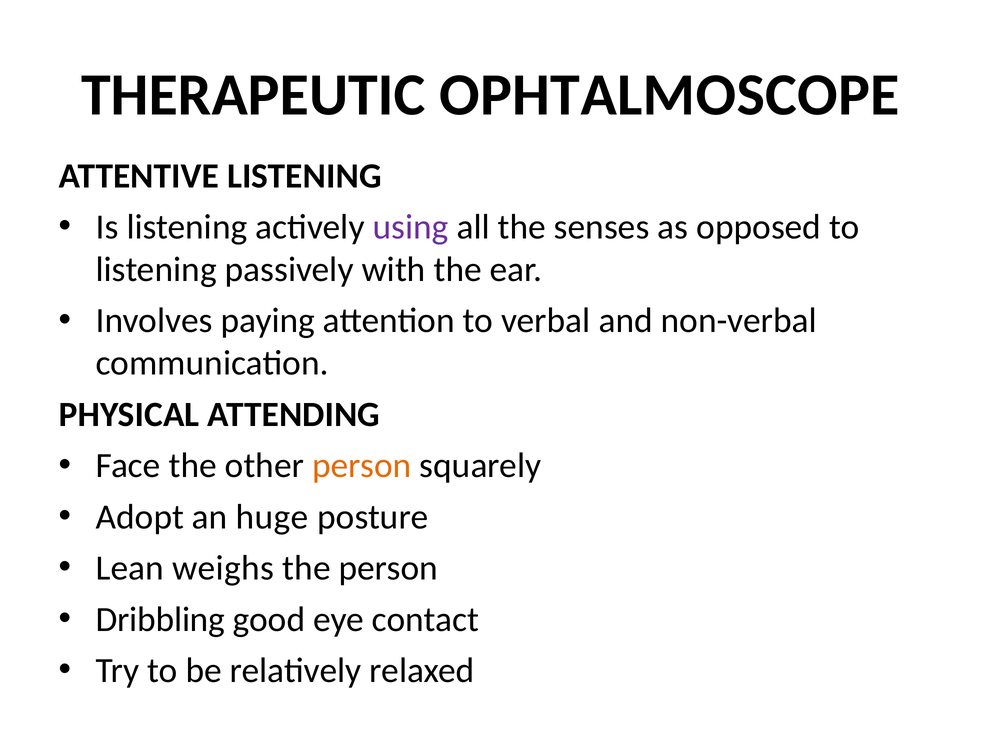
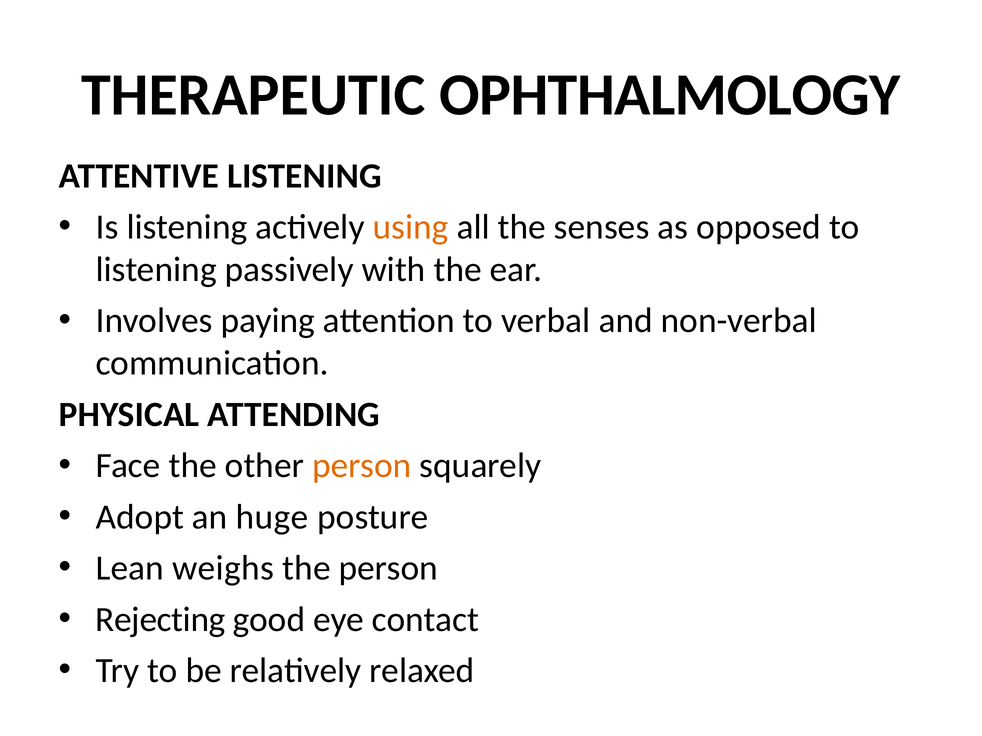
OPHTALMOSCOPE: OPHTALMOSCOPE -> OPHTHALMOLOGY
using colour: purple -> orange
Dribbling: Dribbling -> Rejecting
